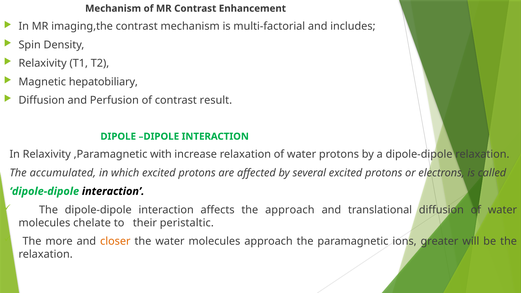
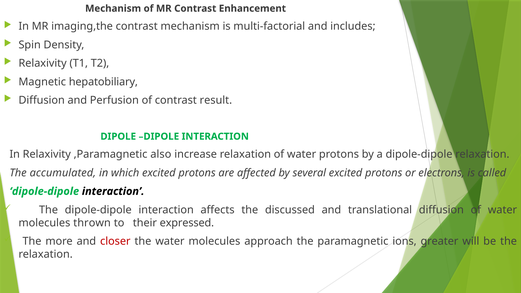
with: with -> also
the approach: approach -> discussed
chelate: chelate -> thrown
peristaltic: peristaltic -> expressed
closer colour: orange -> red
